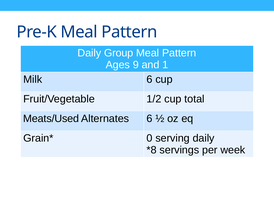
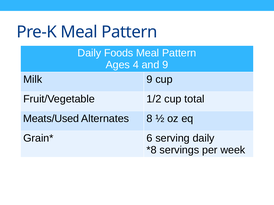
Group: Group -> Foods
9: 9 -> 4
and 1: 1 -> 9
Milk 6: 6 -> 9
Alternates 6: 6 -> 8
0: 0 -> 6
